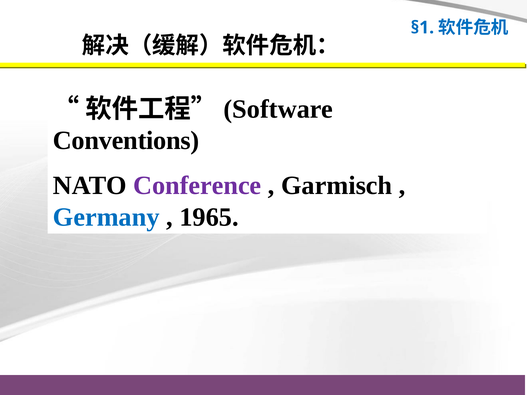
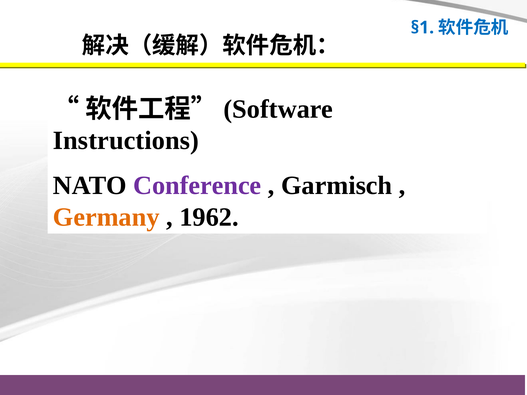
Conventions: Conventions -> Instructions
Germany colour: blue -> orange
1965: 1965 -> 1962
